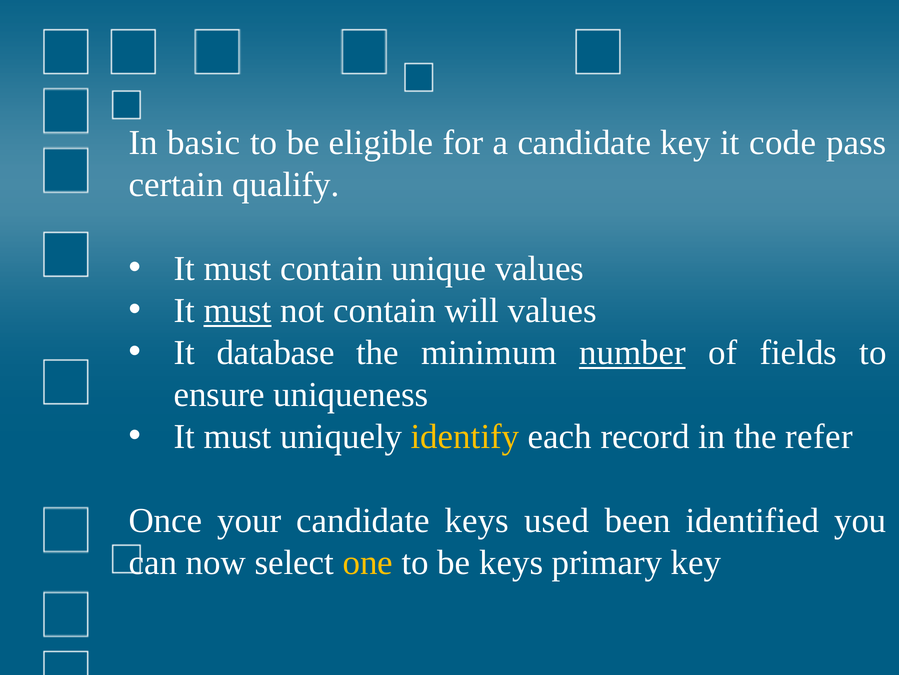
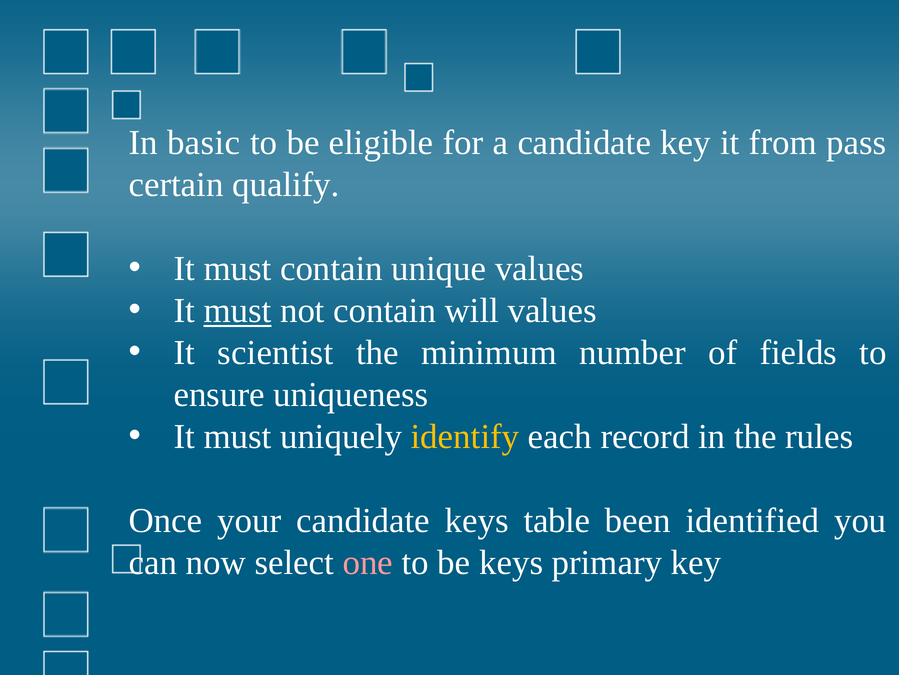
code: code -> from
database: database -> scientist
number underline: present -> none
refer: refer -> rules
used: used -> table
one colour: yellow -> pink
